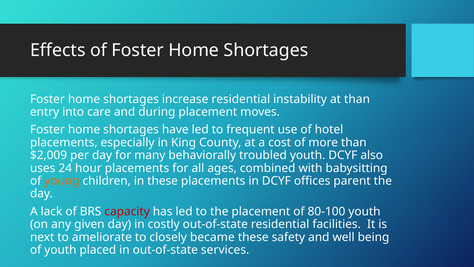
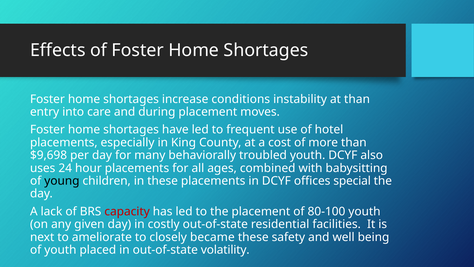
increase residential: residential -> conditions
$2,009: $2,009 -> $9,698
young colour: orange -> black
parent: parent -> special
services: services -> volatility
